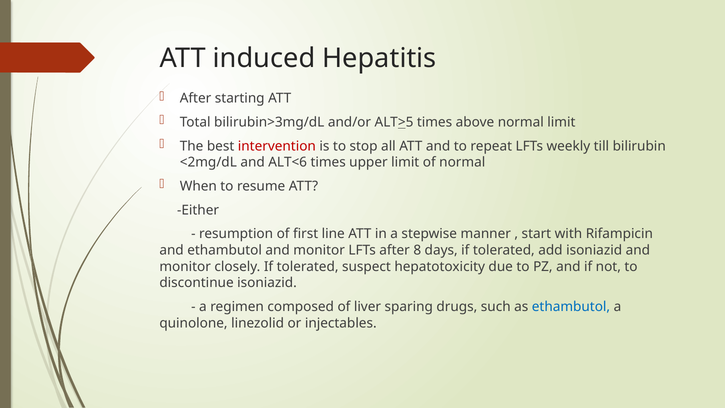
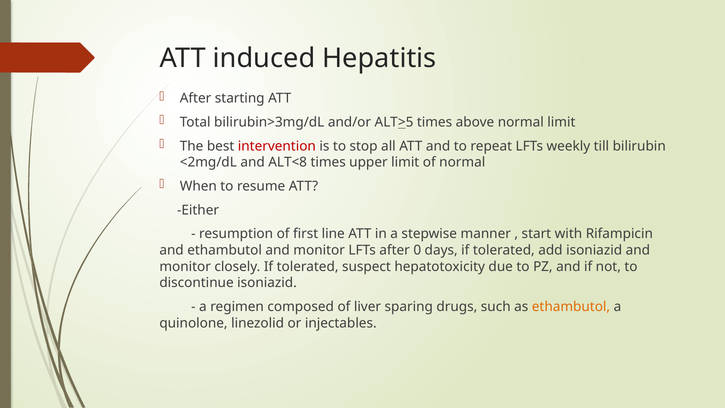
ALT<6: ALT<6 -> ALT<8
8: 8 -> 0
ethambutol at (571, 307) colour: blue -> orange
